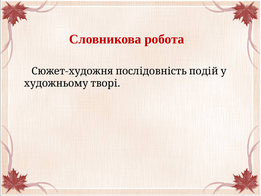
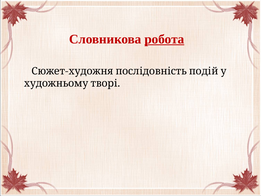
робота underline: none -> present
